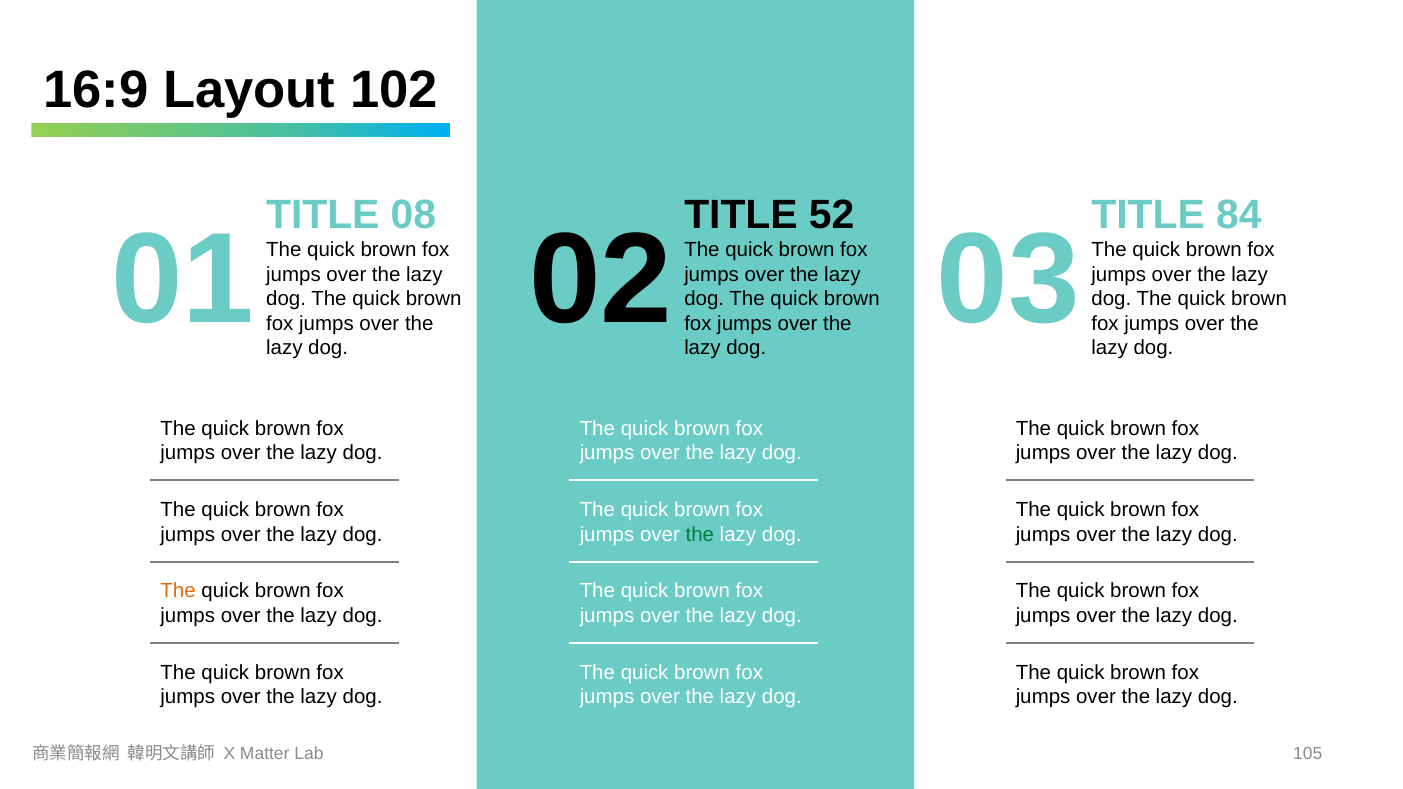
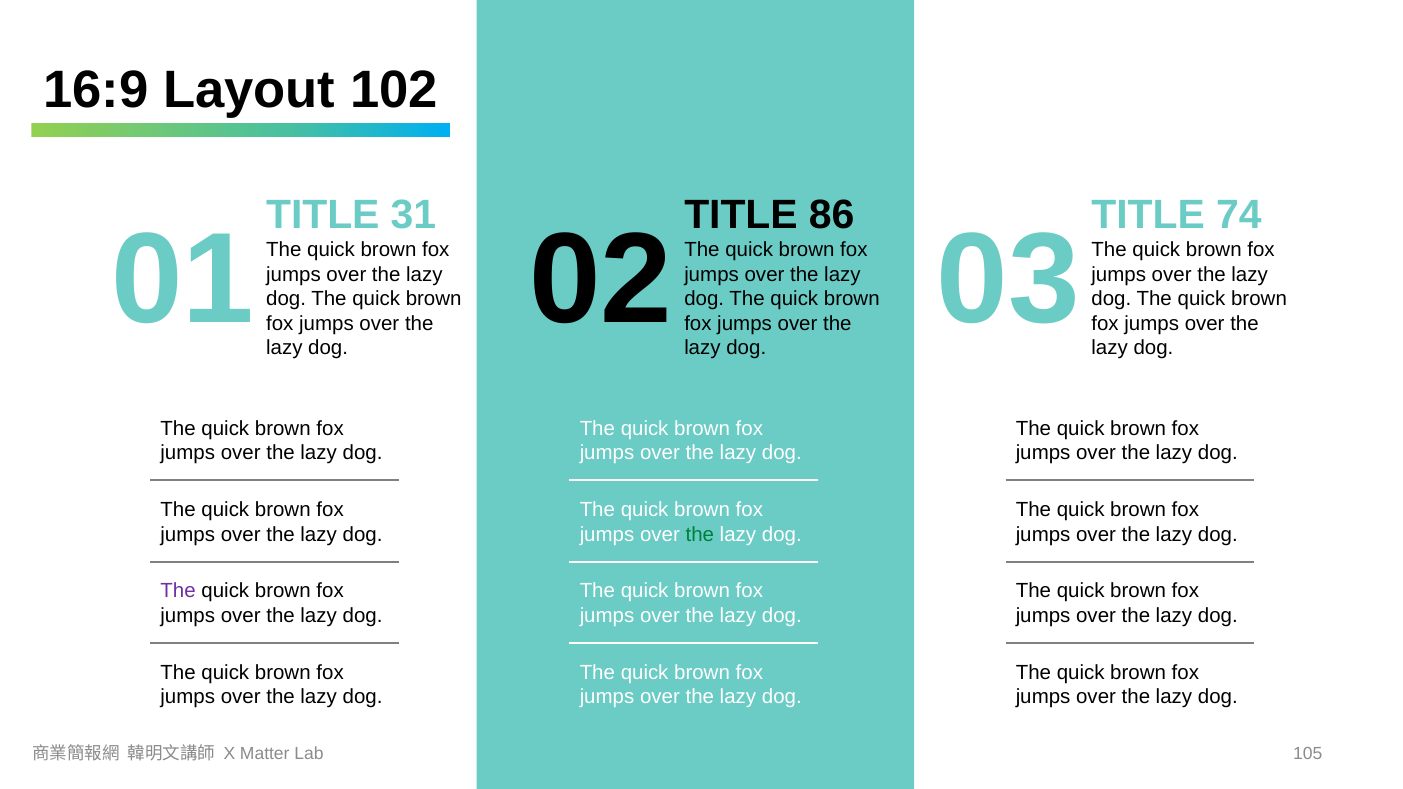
08: 08 -> 31
52: 52 -> 86
84: 84 -> 74
The at (178, 591) colour: orange -> purple
